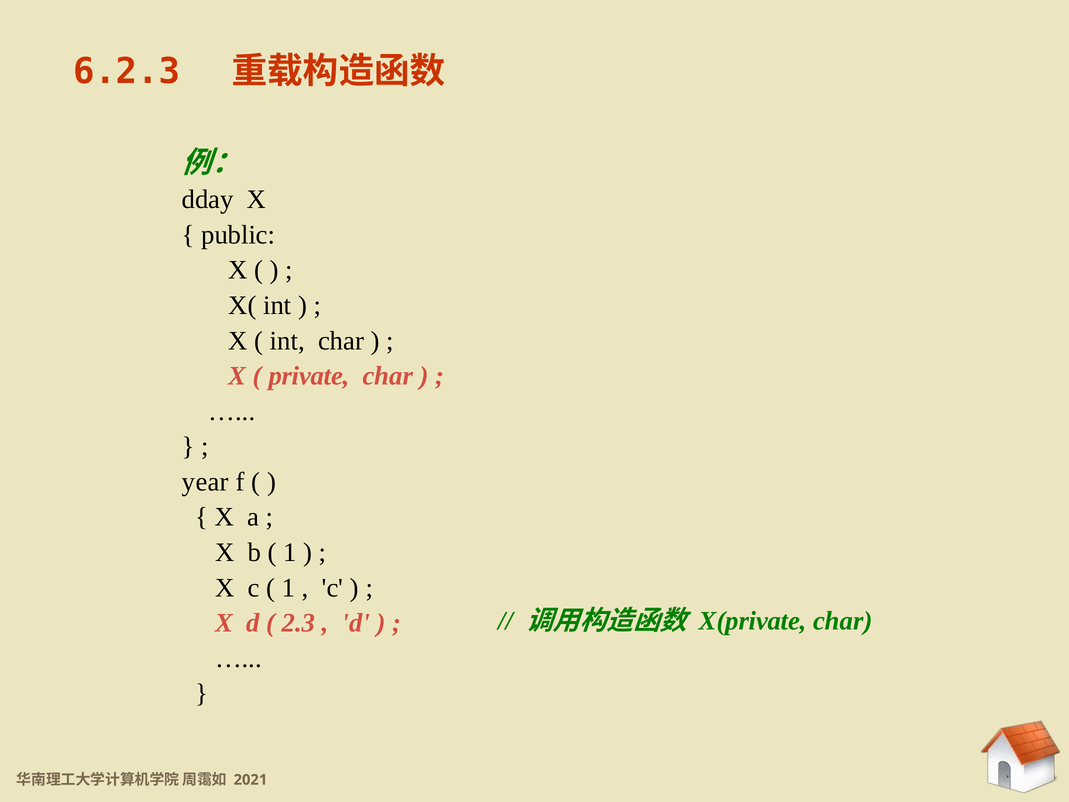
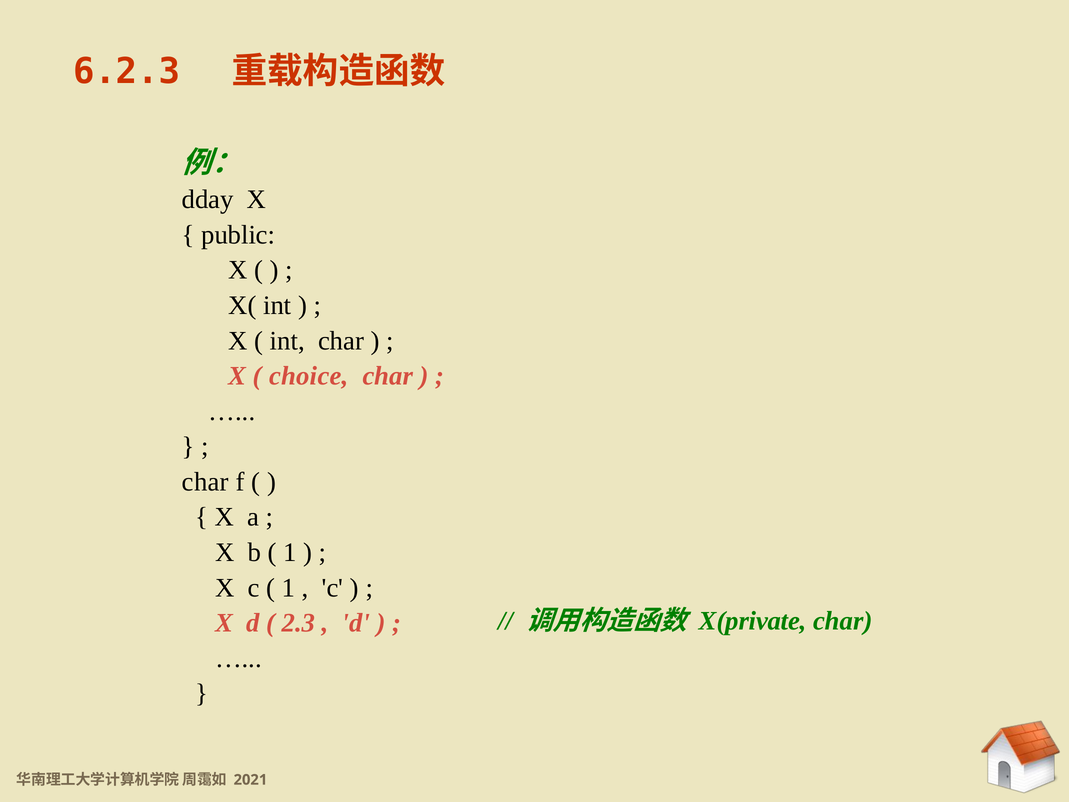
private: private -> choice
year at (205, 482): year -> char
